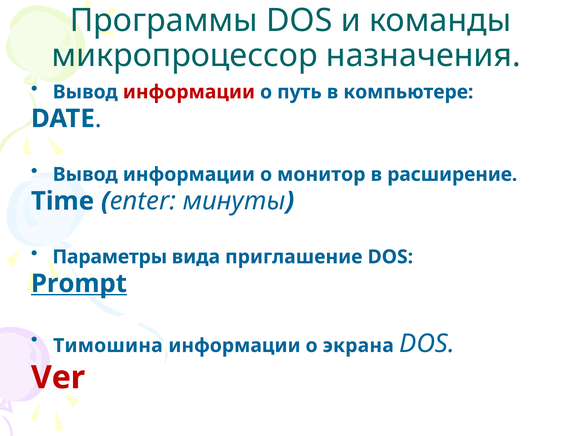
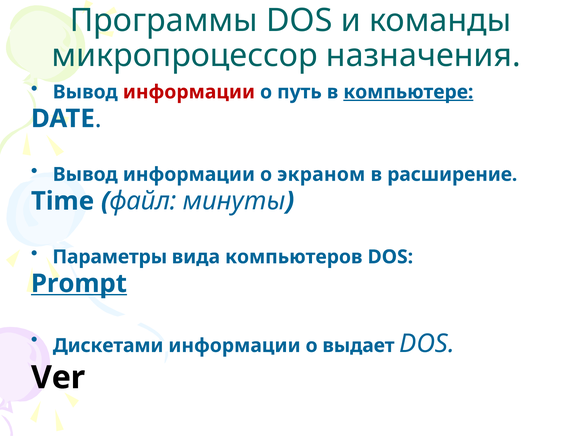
компьютере underline: none -> present
монитор: монитор -> экраном
enter: enter -> файл
приглашение: приглашение -> компьютеров
Тимошина: Тимошина -> Дискетами
экрана: экрана -> выдает
Ver colour: red -> black
